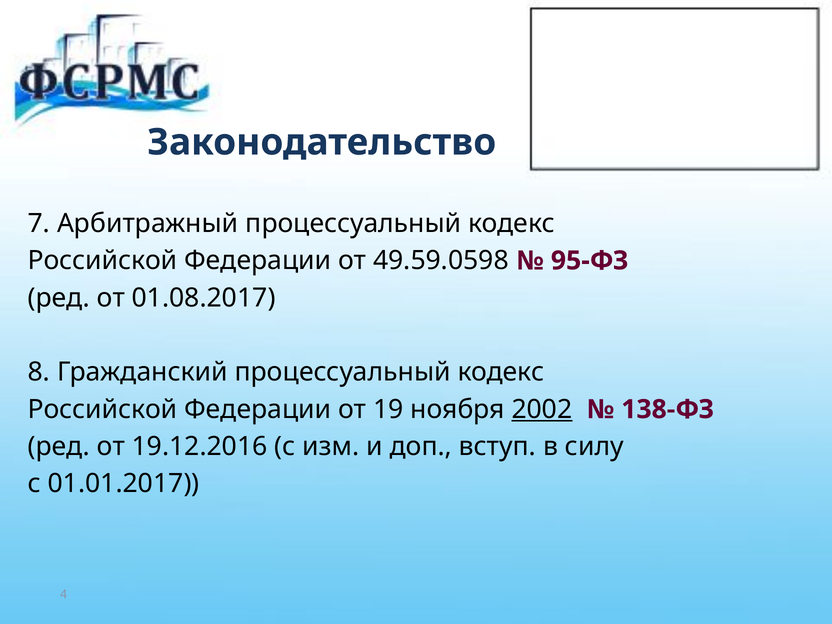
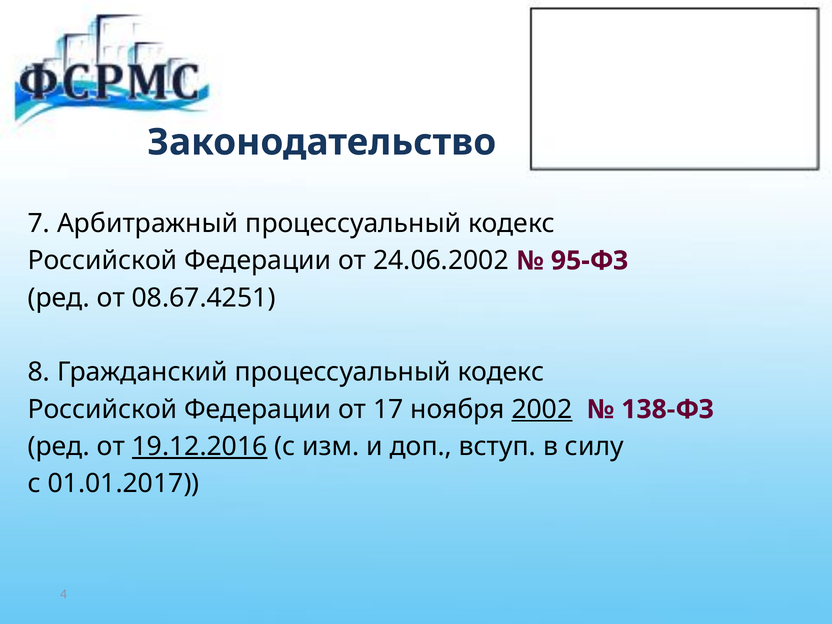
49.59.0598: 49.59.0598 -> 24.06.2002
01.08.2017: 01.08.2017 -> 08.67.4251
19: 19 -> 17
19.12.2016 underline: none -> present
